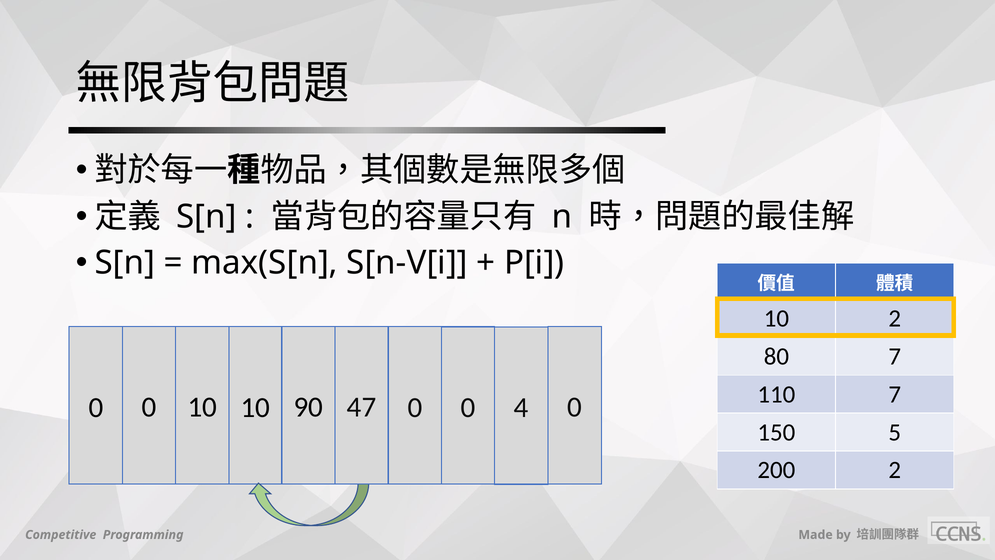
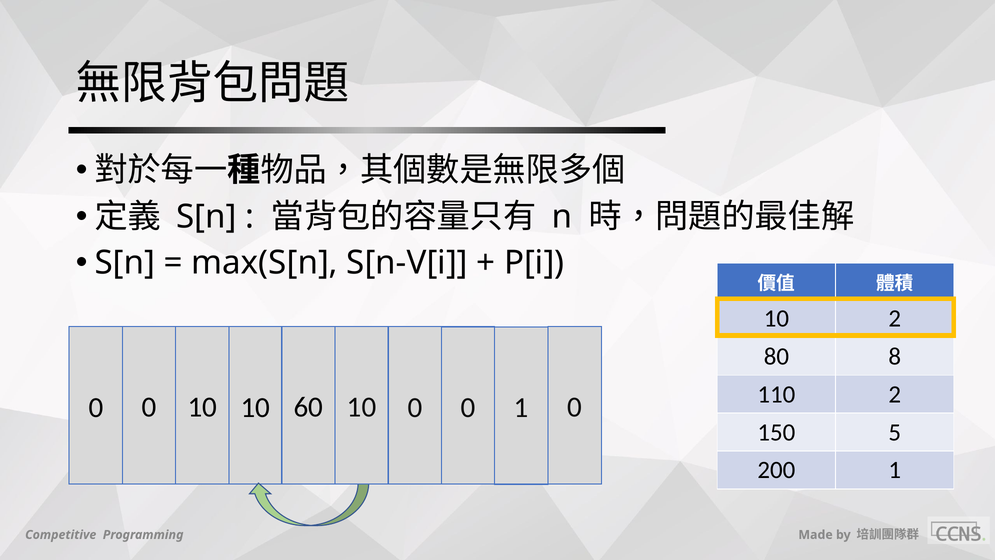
80 7: 7 -> 8
110 7: 7 -> 2
90: 90 -> 60
10 47: 47 -> 10
0 4: 4 -> 1
200 2: 2 -> 1
